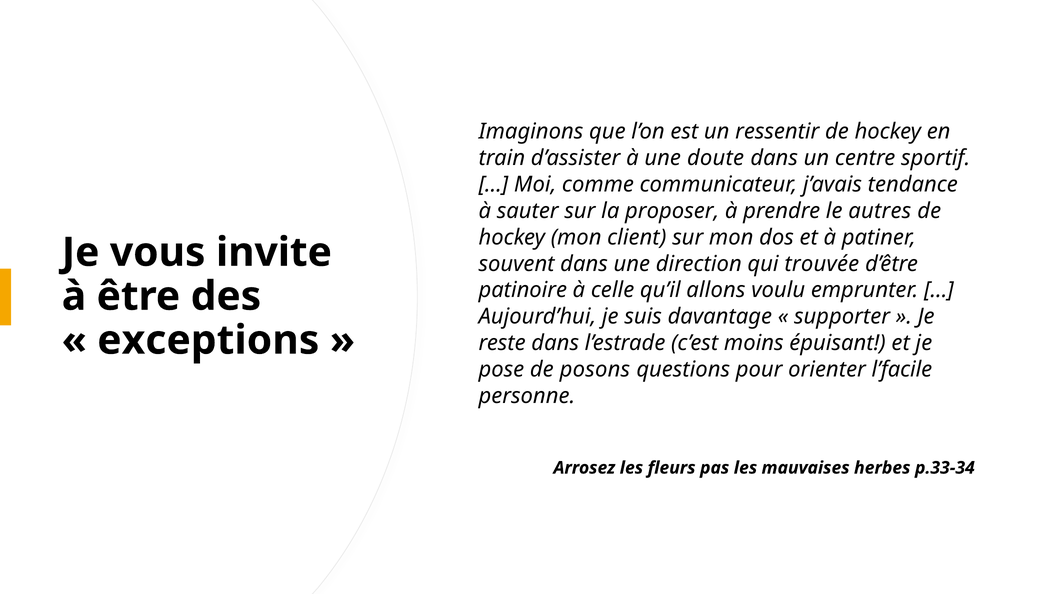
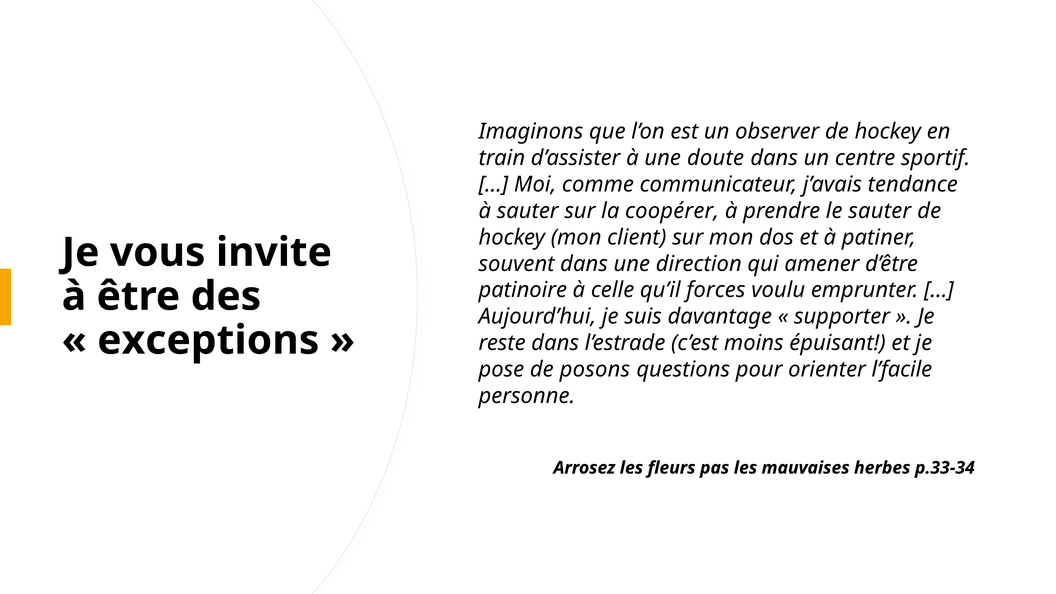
ressentir: ressentir -> observer
proposer: proposer -> coopérer
le autres: autres -> sauter
trouvée: trouvée -> amener
allons: allons -> forces
